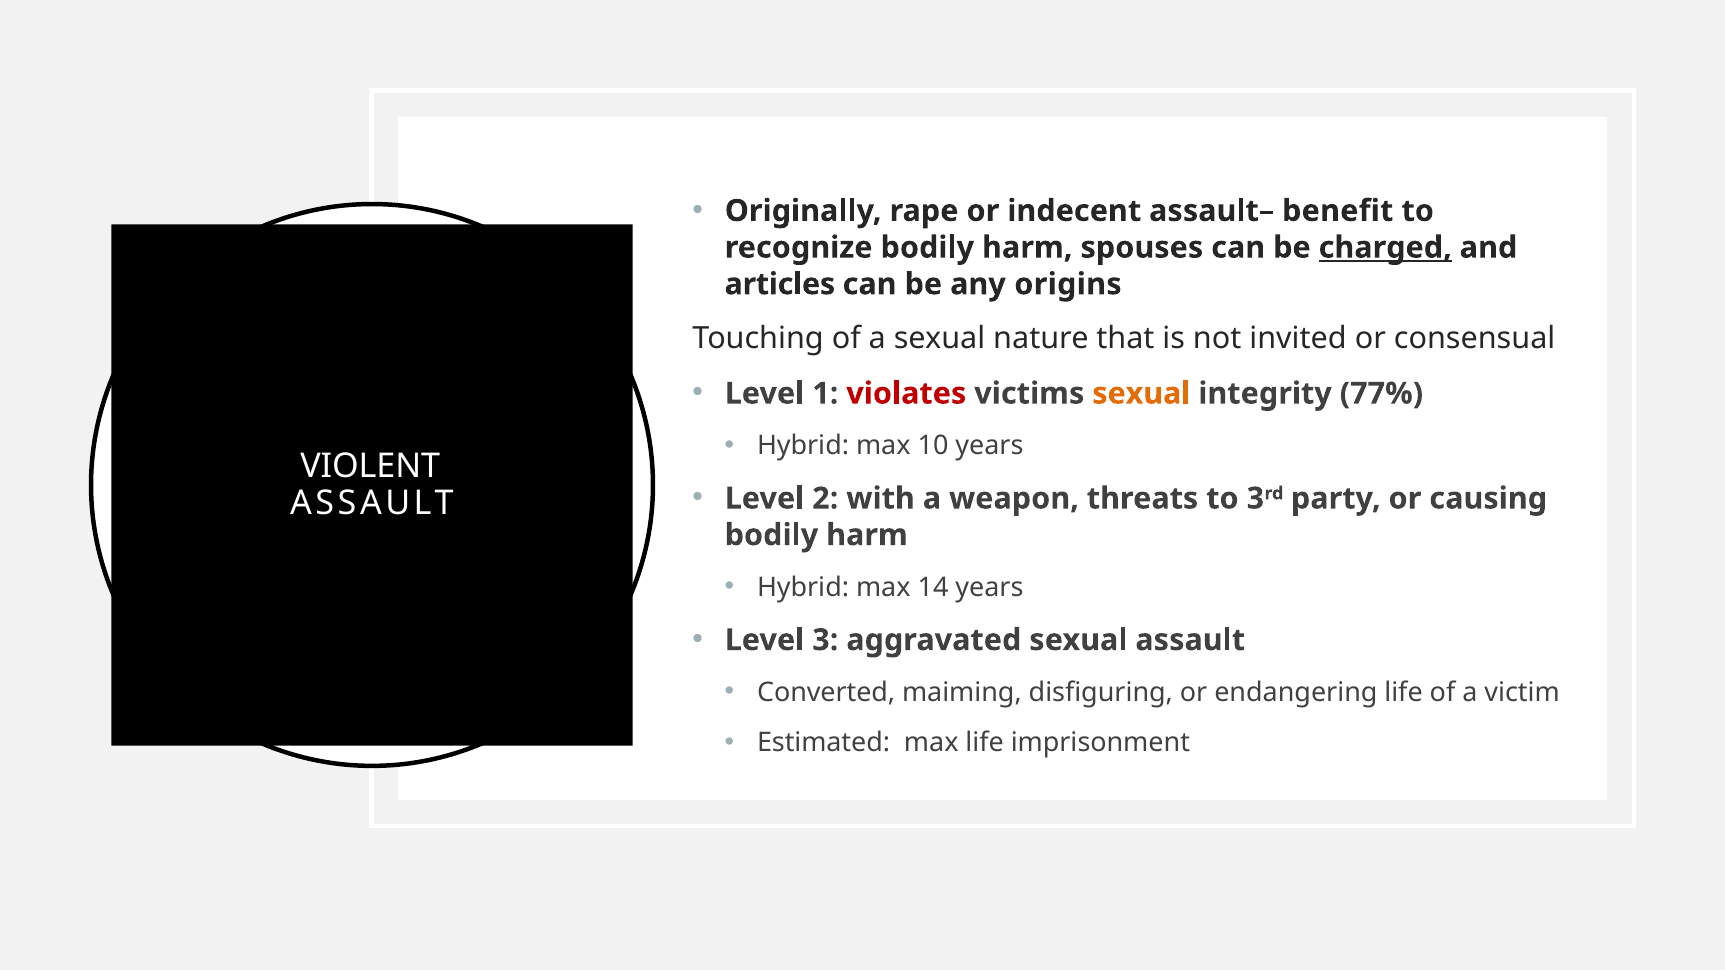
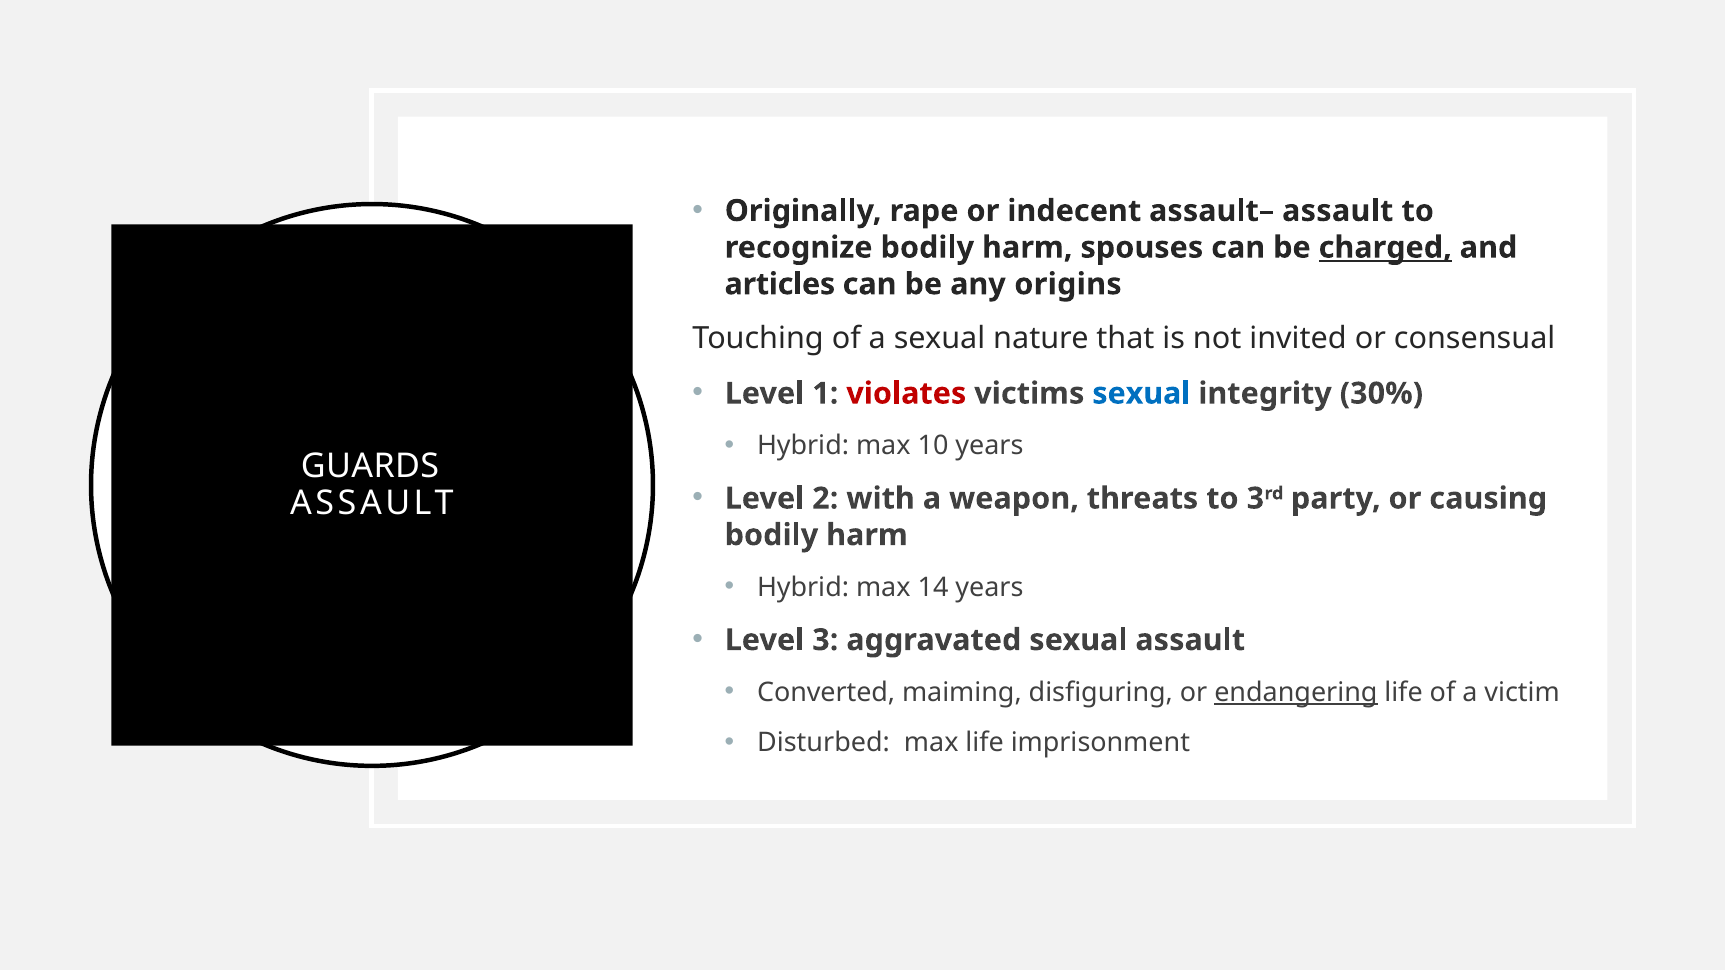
assault– benefit: benefit -> assault
sexual at (1141, 394) colour: orange -> blue
77%: 77% -> 30%
VIOLENT: VIOLENT -> GUARDS
endangering underline: none -> present
Estimated: Estimated -> Disturbed
